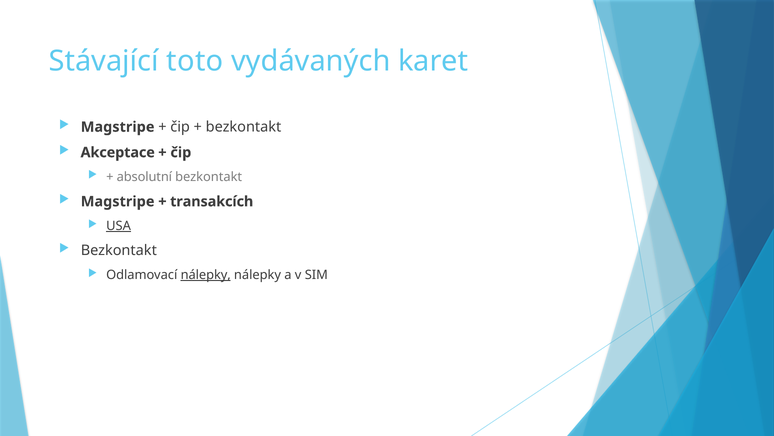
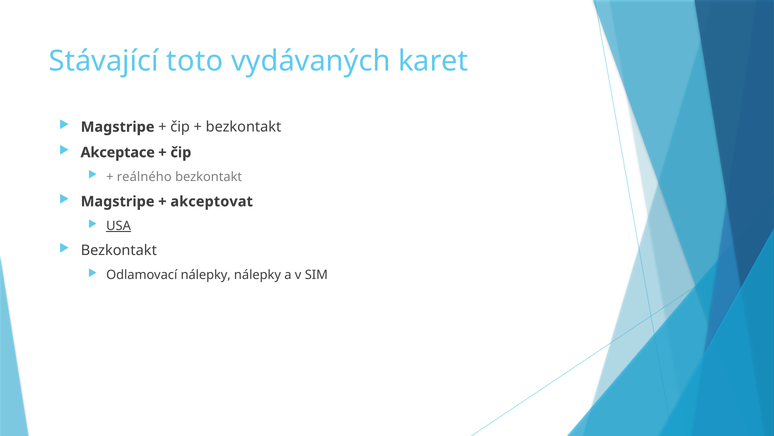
absolutní: absolutní -> reálného
transakcích: transakcích -> akceptovat
nálepky at (206, 275) underline: present -> none
